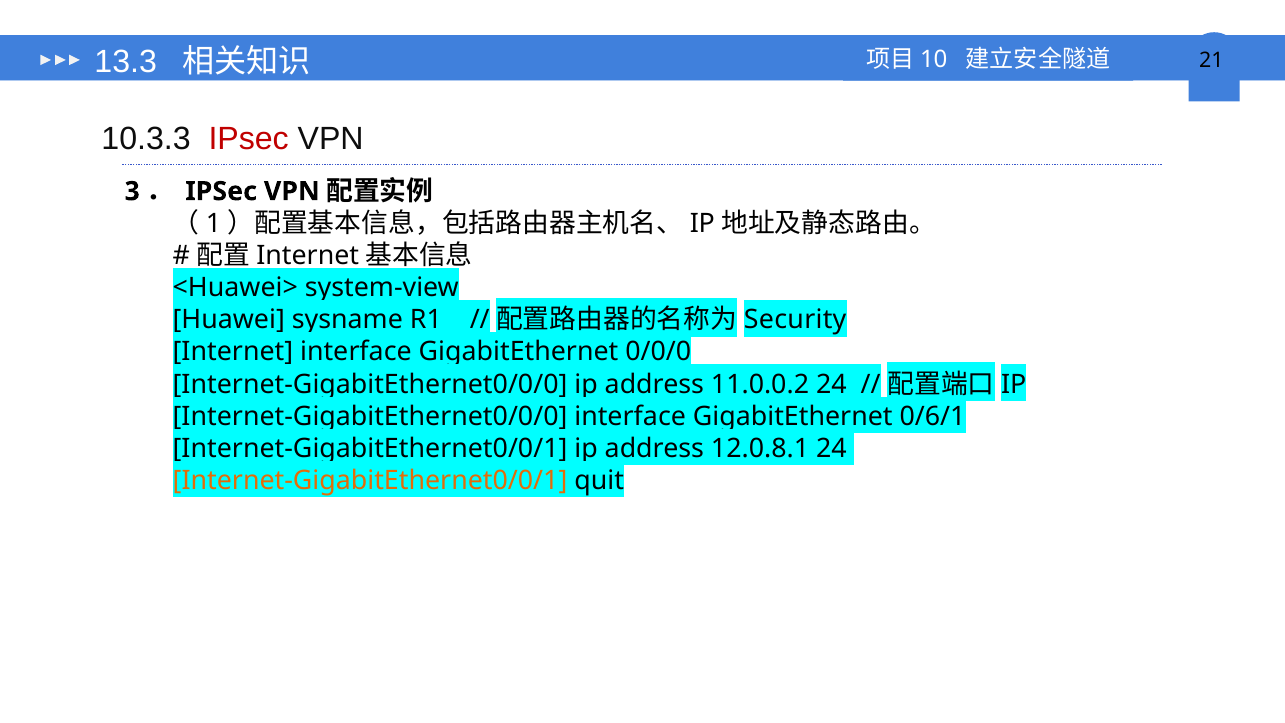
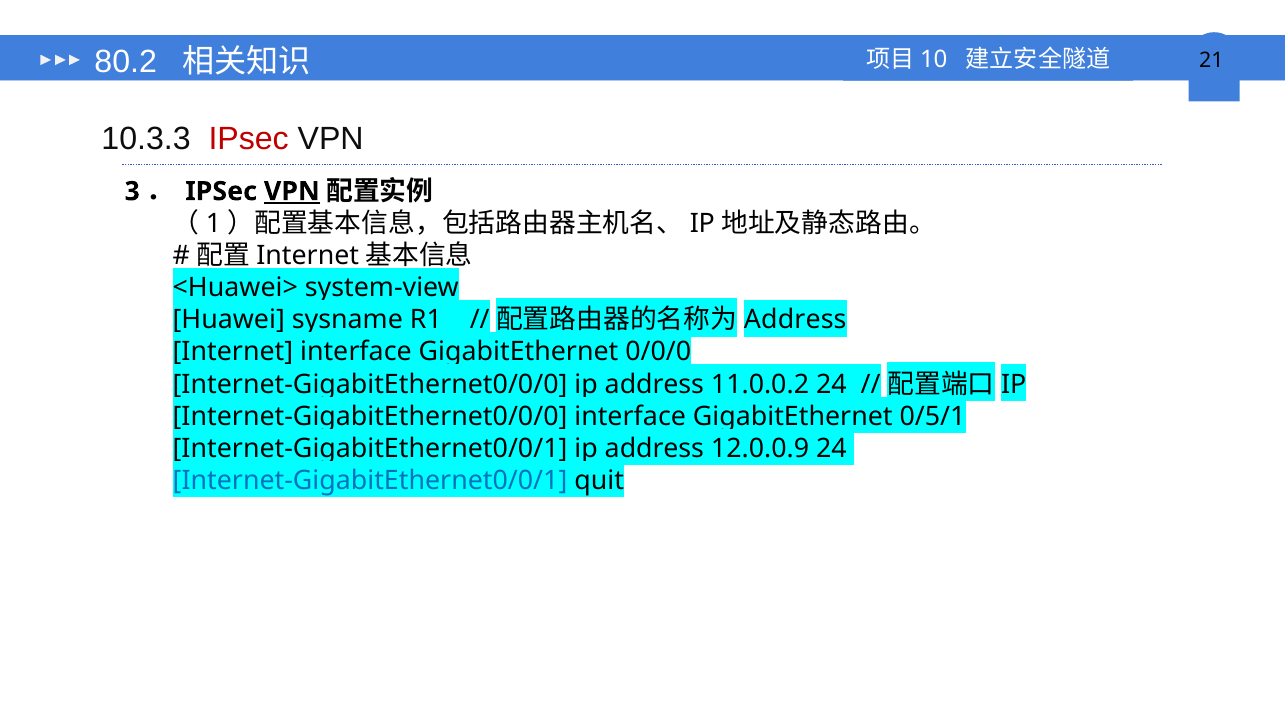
13.3: 13.3 -> 80.2
VPN at (292, 191) underline: none -> present
Security at (795, 320): Security -> Address
0/6/1: 0/6/1 -> 0/5/1
12.0.8.1: 12.0.8.1 -> 12.0.0.9
Internet-GigabitEthernet0/0/1 at (370, 480) colour: orange -> blue
